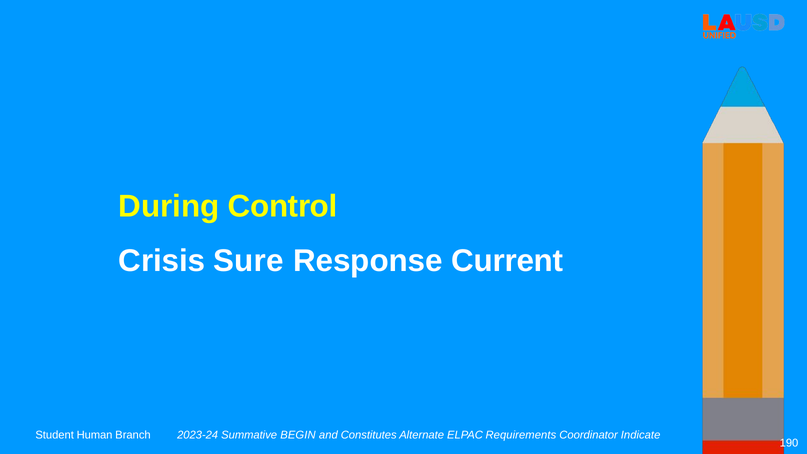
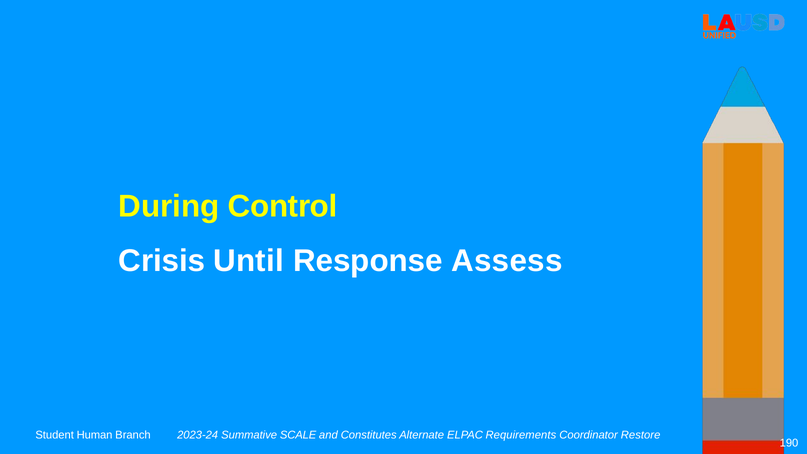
Sure: Sure -> Until
Current: Current -> Assess
BEGIN: BEGIN -> SCALE
Indicate: Indicate -> Restore
